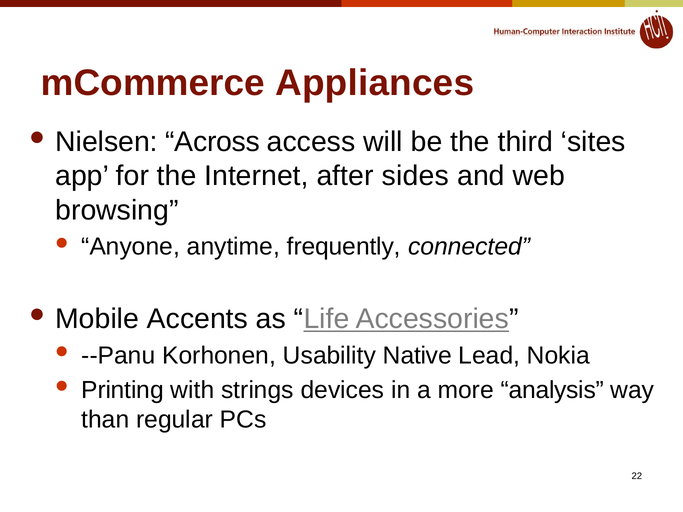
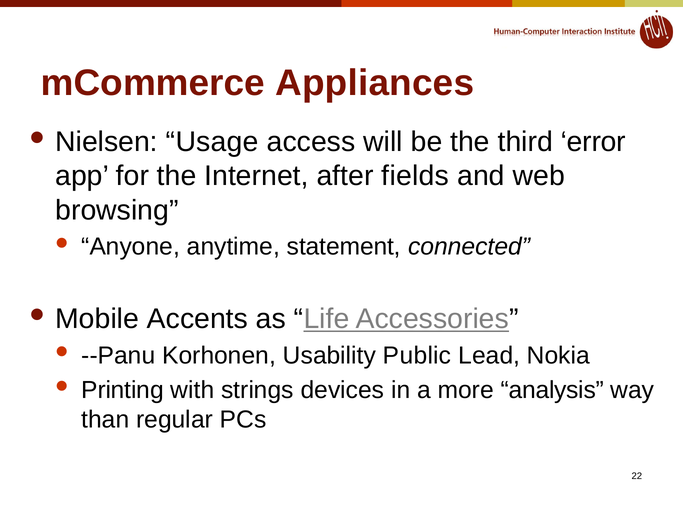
Across: Across -> Usage
sites: sites -> error
sides: sides -> fields
frequently: frequently -> statement
Native: Native -> Public
